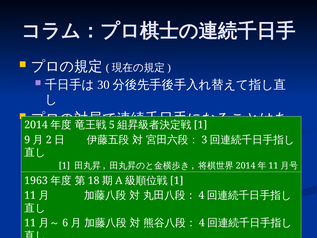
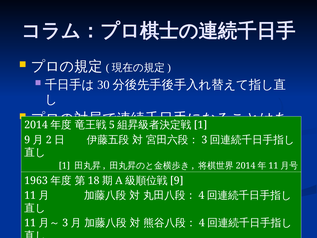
1 at (177, 180): 1 -> 9
6 at (65, 223): 6 -> 3
